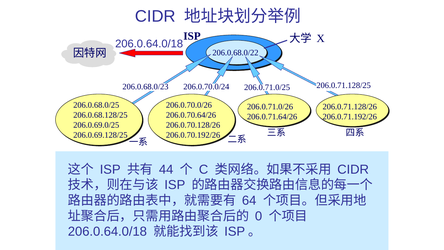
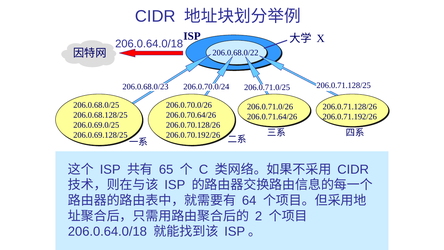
44: 44 -> 65
0: 0 -> 2
